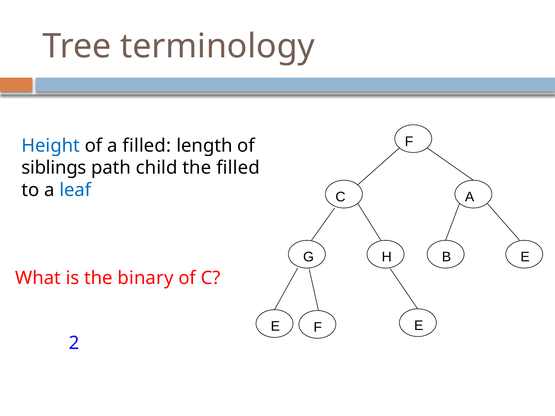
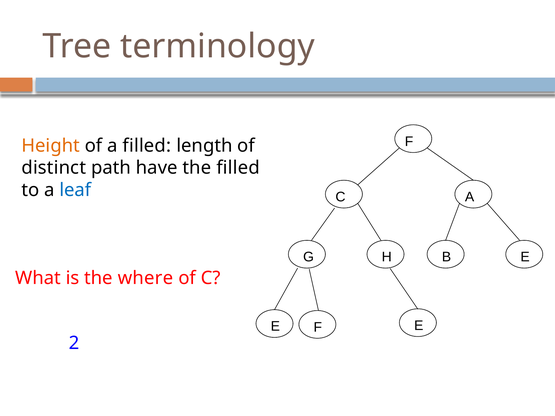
Height colour: blue -> orange
siblings: siblings -> distinct
child: child -> have
binary: binary -> where
